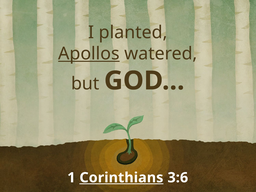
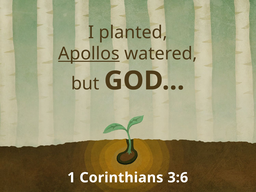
Corinthians underline: present -> none
